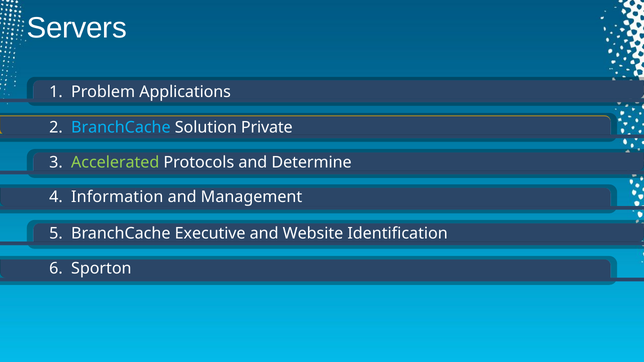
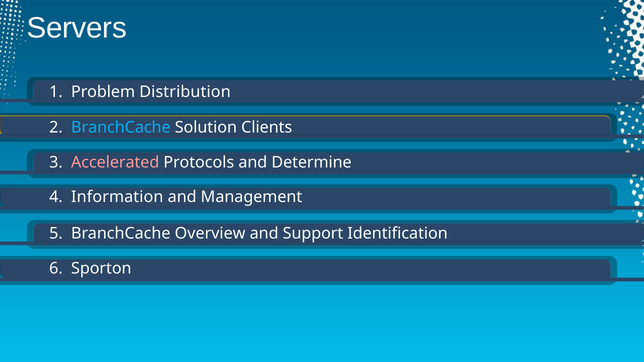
Applications: Applications -> Distribution
Private: Private -> Clients
Accelerated colour: light green -> pink
Executive: Executive -> Overview
Website: Website -> Support
